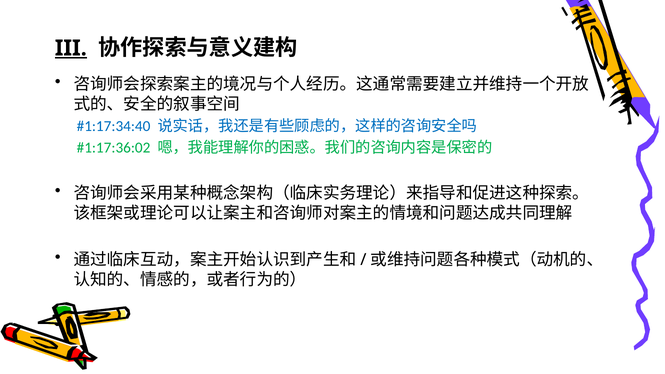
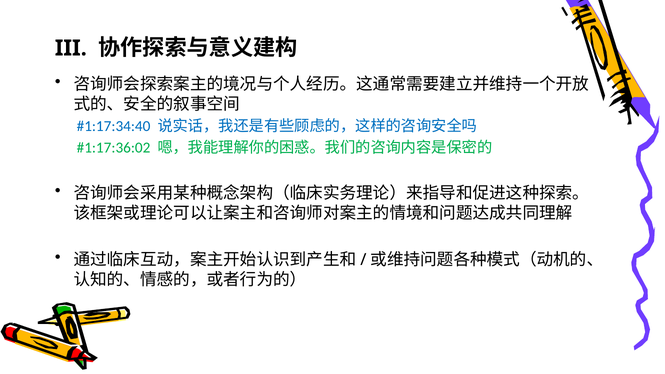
III underline: present -> none
